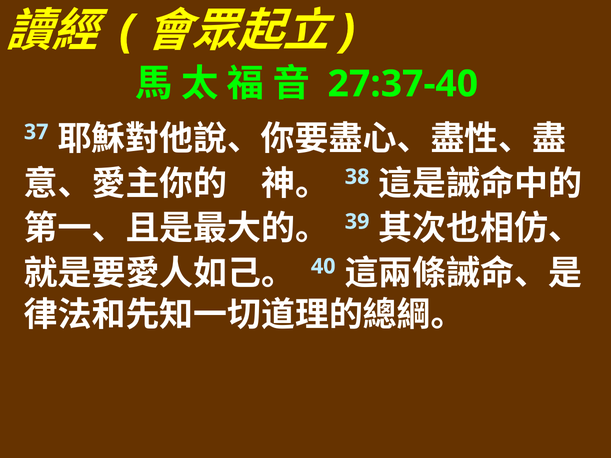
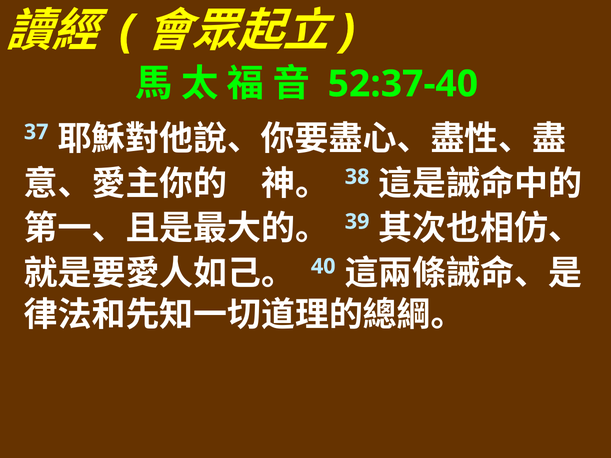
27:37-40: 27:37-40 -> 52:37-40
